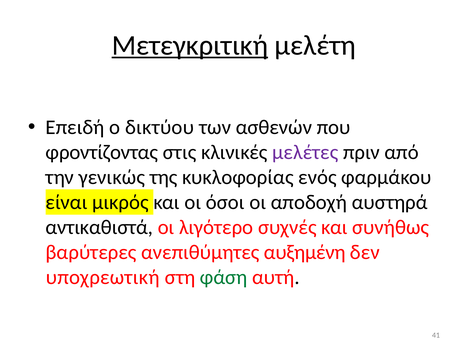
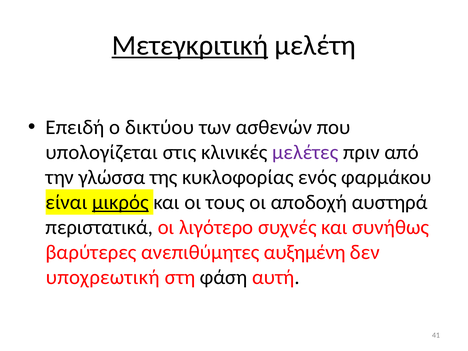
φροντίζοντας: φροντίζοντας -> υπολογίζεται
γενικώς: γενικώς -> γλώσσα
μικρός underline: none -> present
όσοι: όσοι -> τους
αντικαθιστά: αντικαθιστά -> περιστατικά
φάση colour: green -> black
